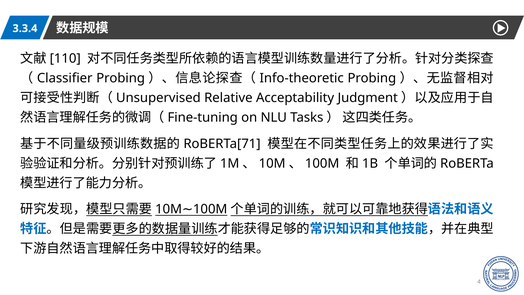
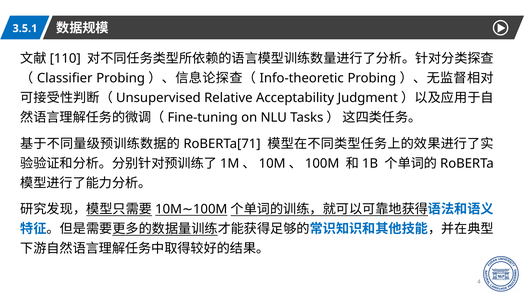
3.3.4: 3.3.4 -> 3.5.1
